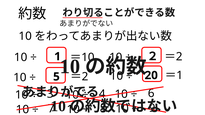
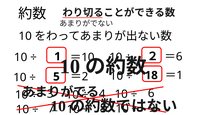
2 at (179, 57): 2 -> 6
20: 20 -> 18
